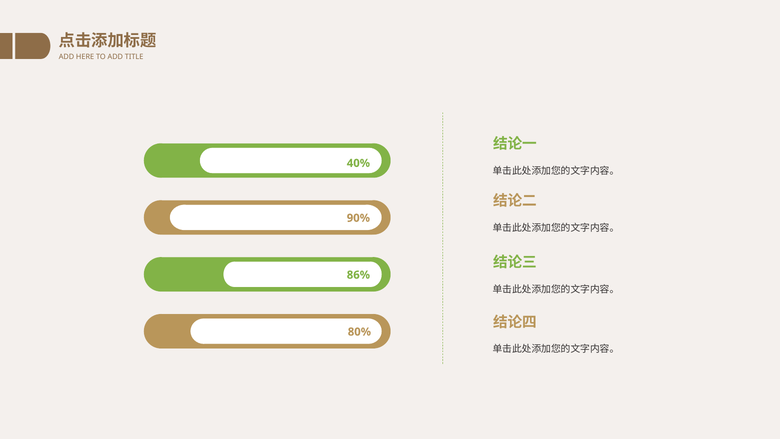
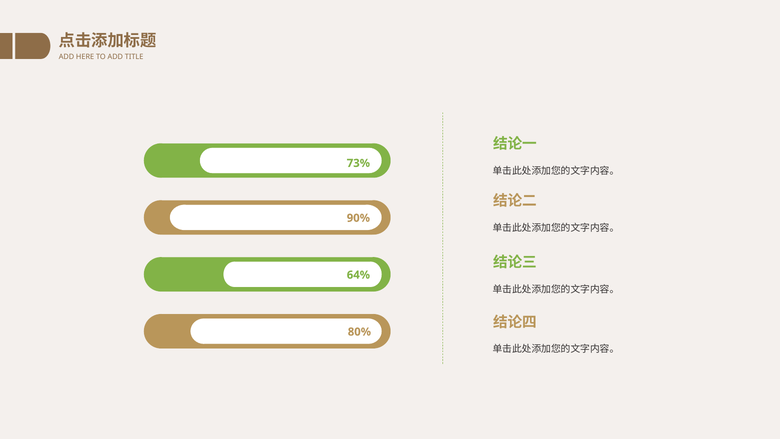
40%: 40% -> 73%
86%: 86% -> 64%
